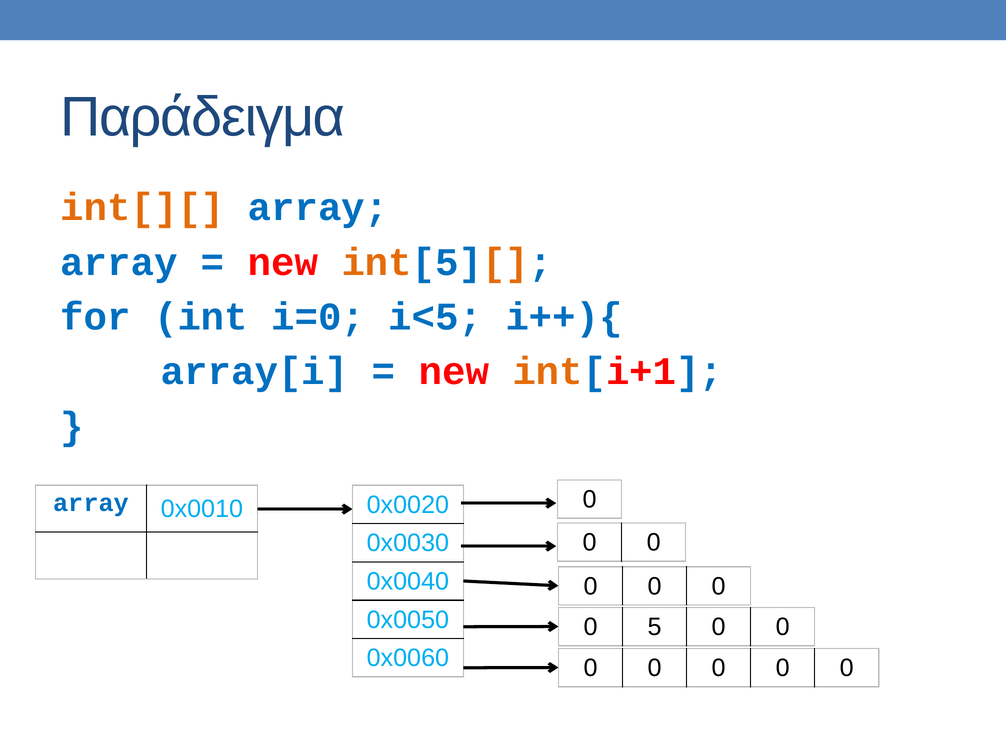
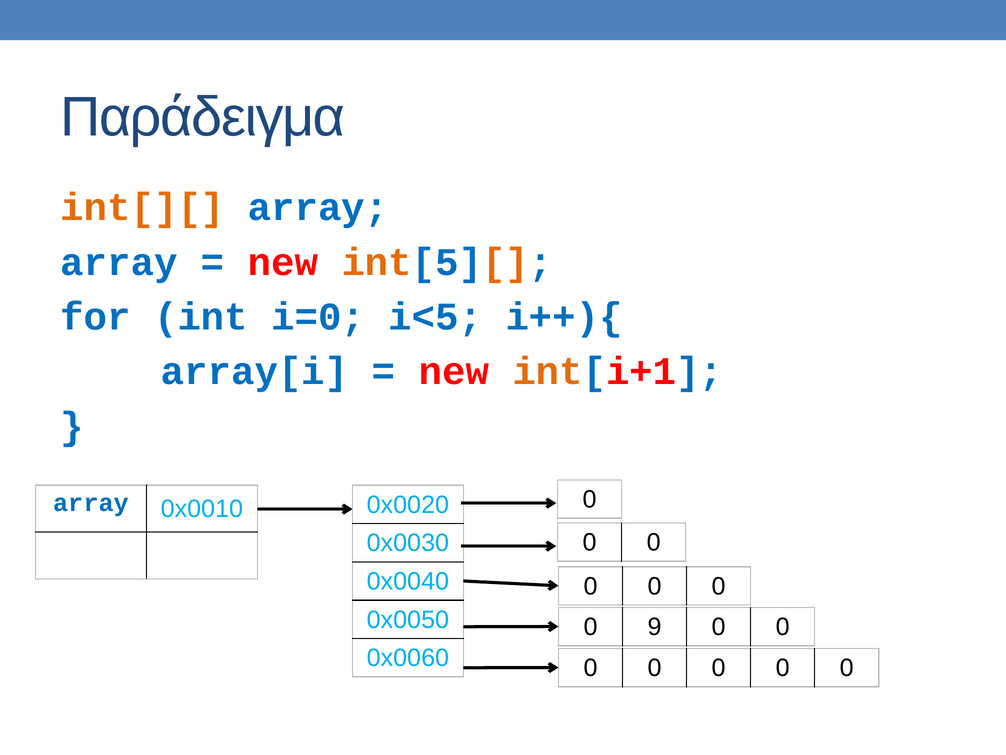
5: 5 -> 9
